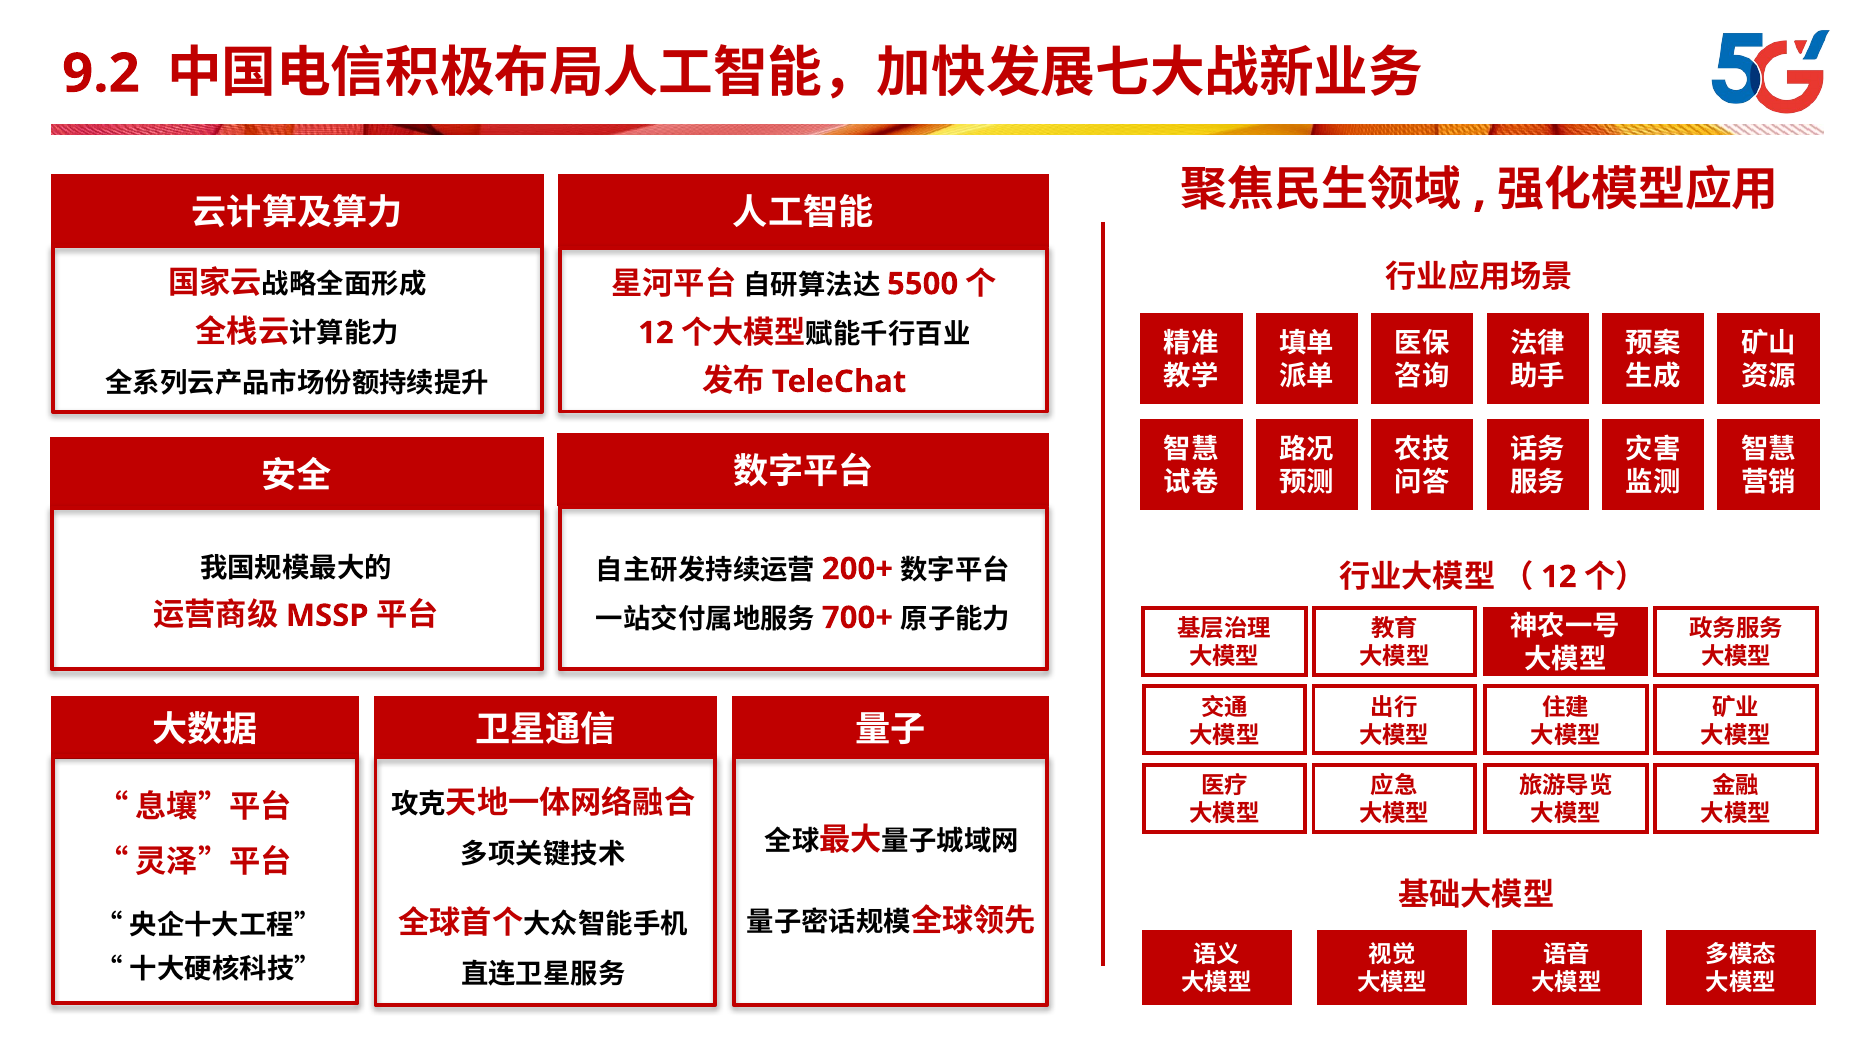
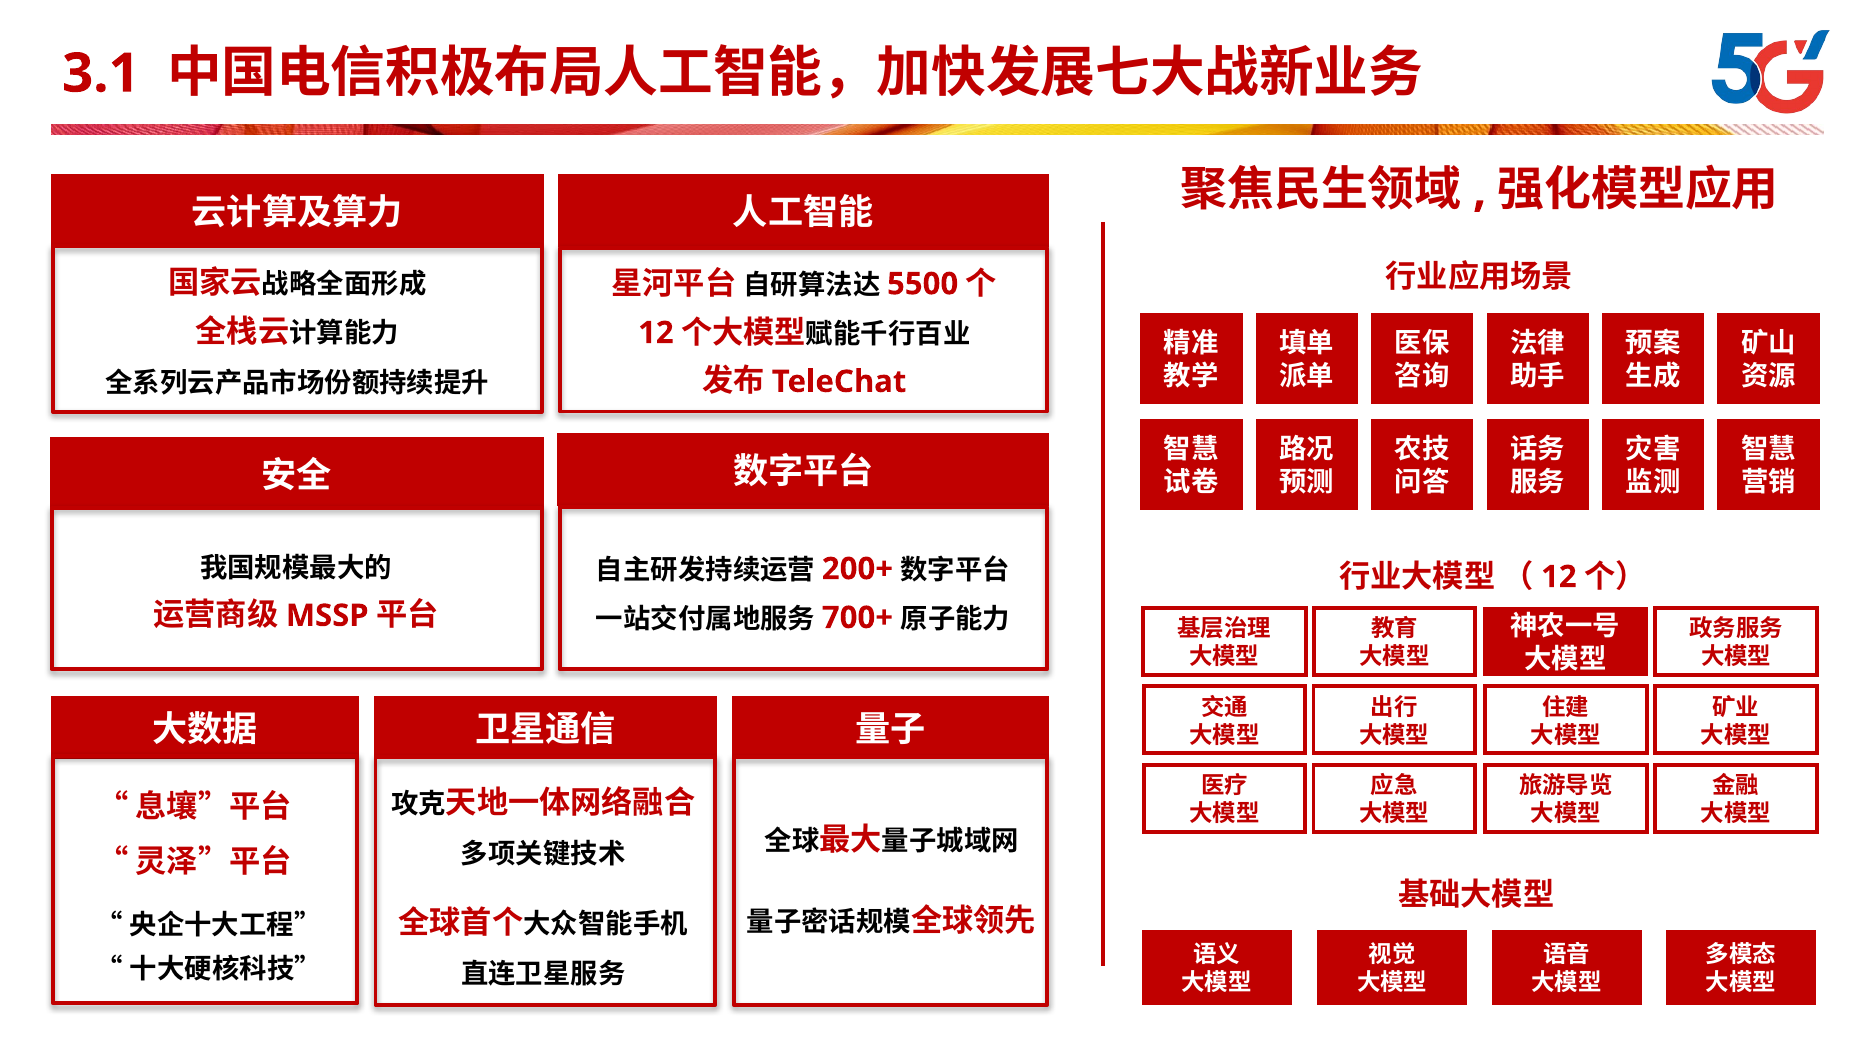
9.2: 9.2 -> 3.1
